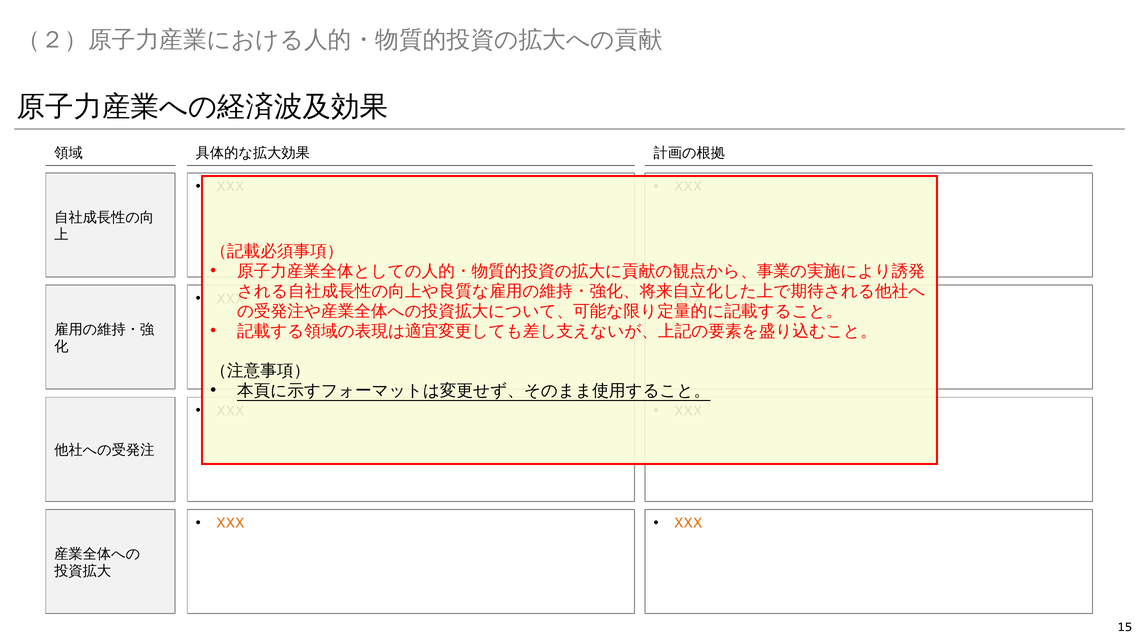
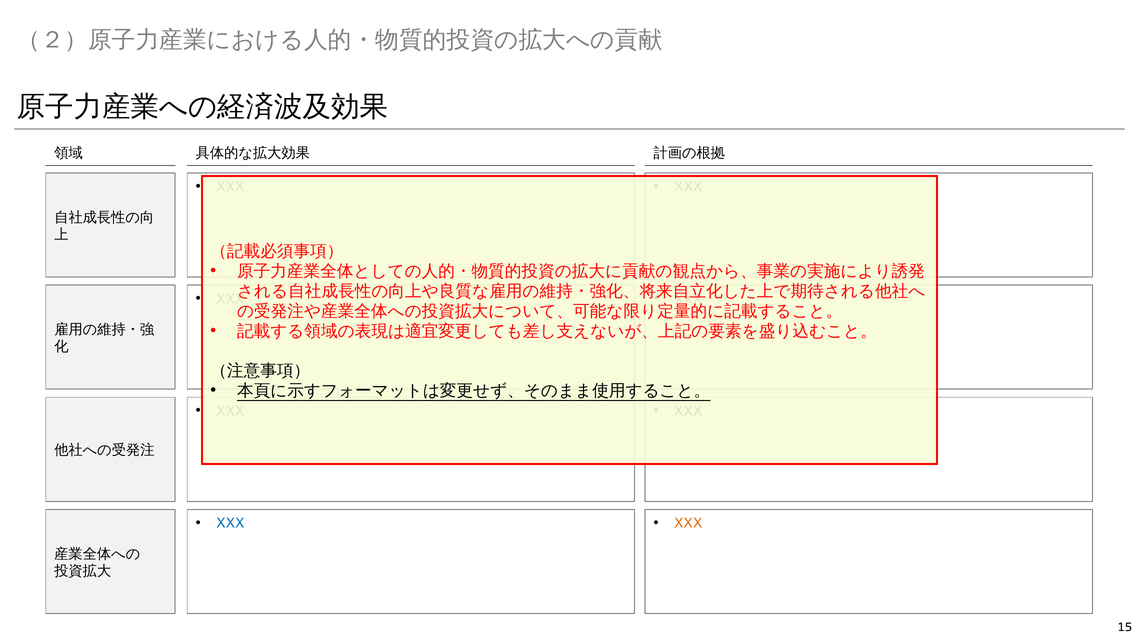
XXX at (230, 524) colour: orange -> blue
